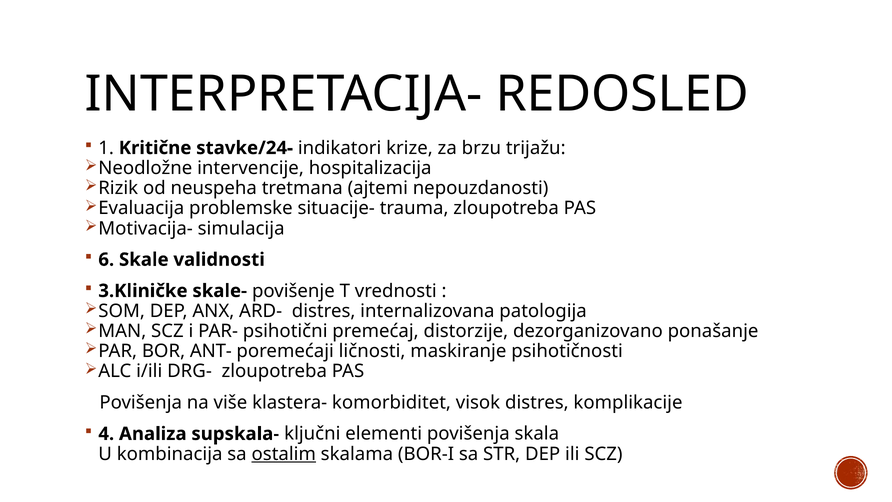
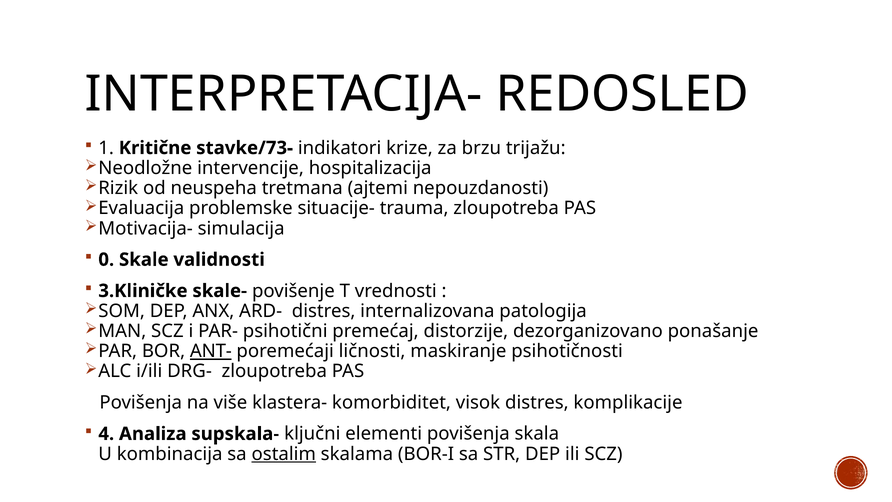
stavke/24-: stavke/24- -> stavke/73-
6: 6 -> 0
ANT- underline: none -> present
